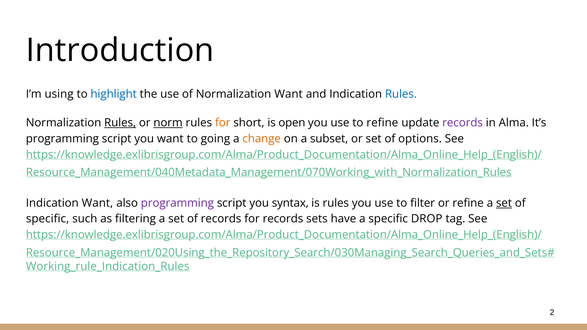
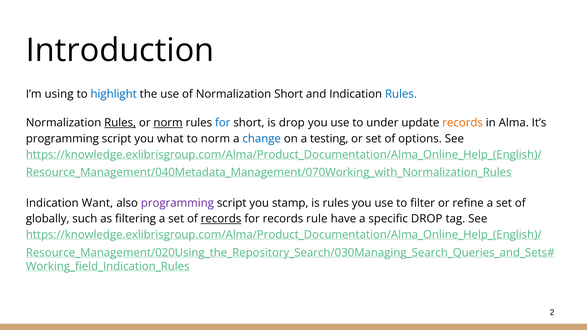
Normalization Want: Want -> Short
for at (223, 123) colour: orange -> blue
is open: open -> drop
to refine: refine -> under
records at (463, 123) colour: purple -> orange
you want: want -> what
to going: going -> norm
change colour: orange -> blue
subset: subset -> testing
syntax: syntax -> stamp
set at (504, 203) underline: present -> none
specific at (48, 219): specific -> globally
records at (221, 219) underline: none -> present
sets: sets -> rule
Working_rule_Indication_Rules: Working_rule_Indication_Rules -> Working_field_Indication_Rules
